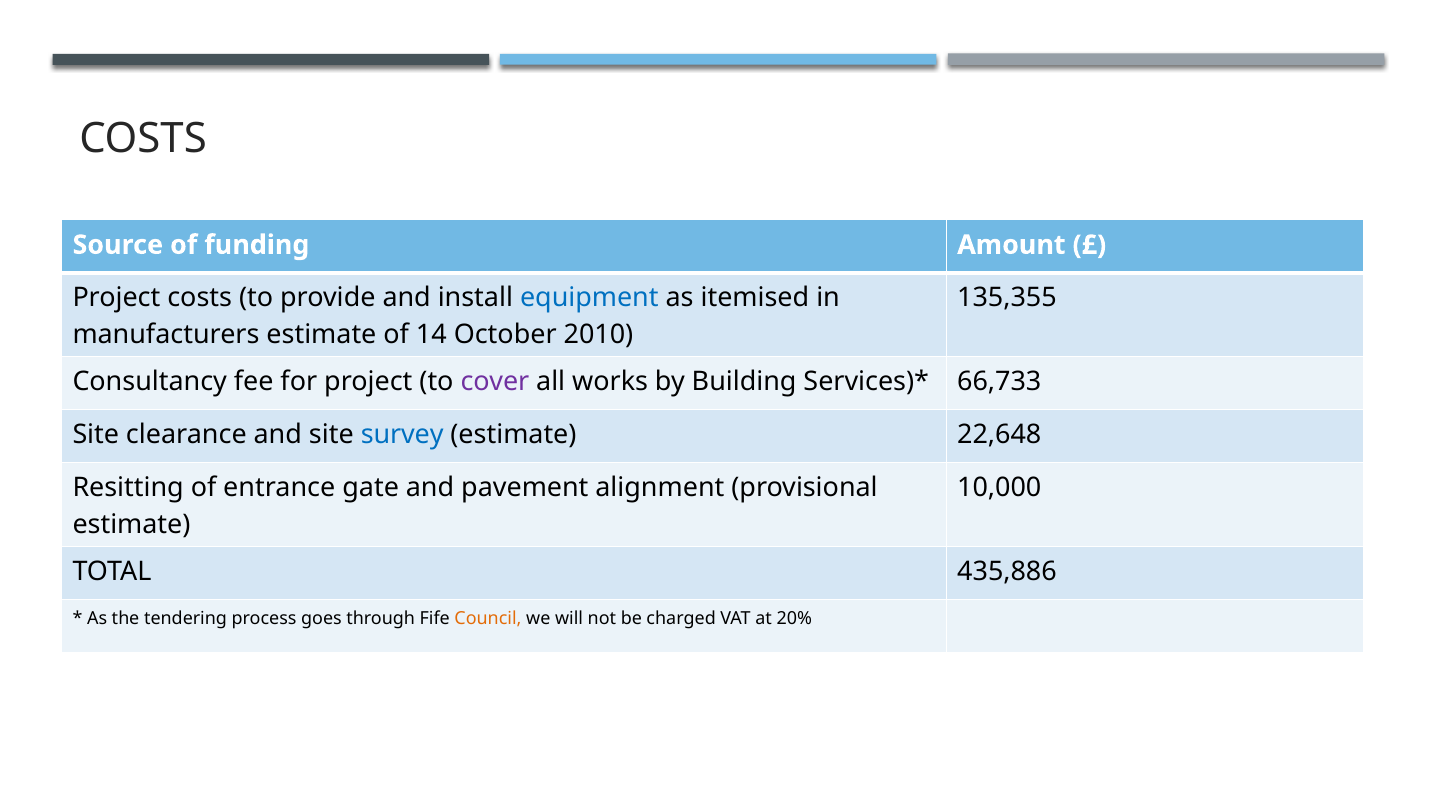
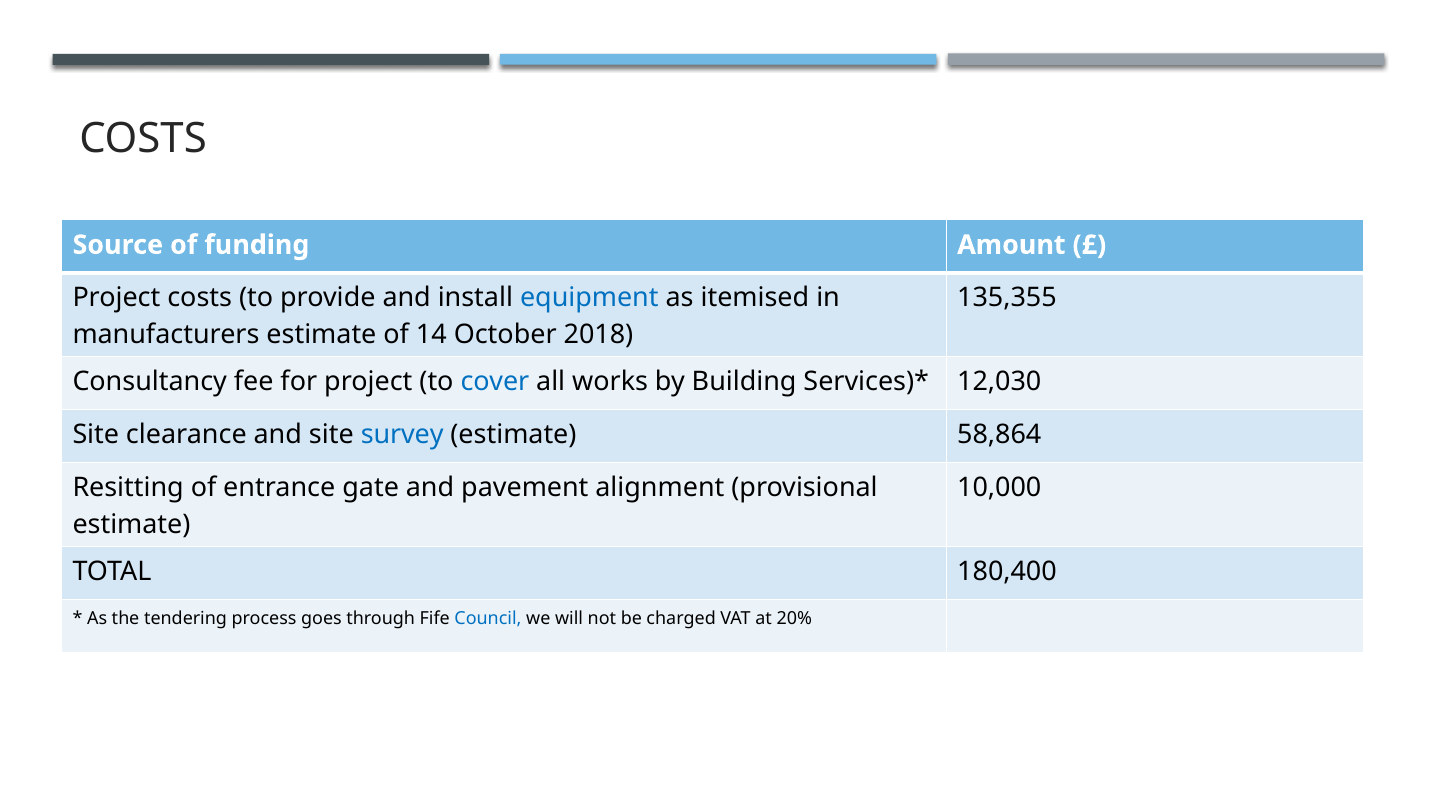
2010: 2010 -> 2018
cover colour: purple -> blue
66,733: 66,733 -> 12,030
22,648: 22,648 -> 58,864
435,886: 435,886 -> 180,400
Council colour: orange -> blue
